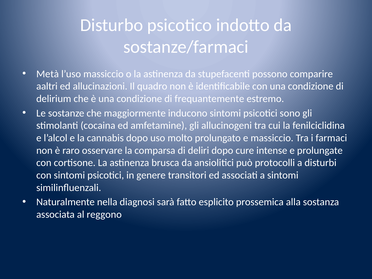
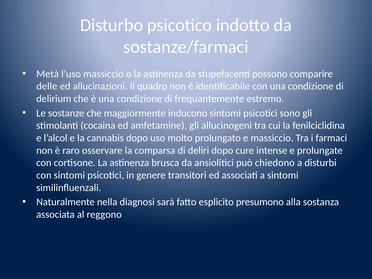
aaltri: aaltri -> delle
protocolli: protocolli -> chiedono
prossemica: prossemica -> presumono
